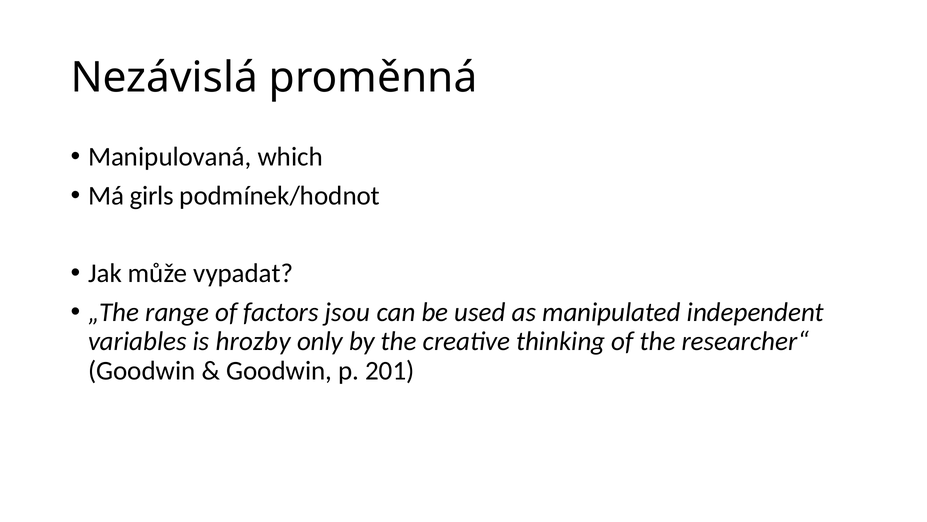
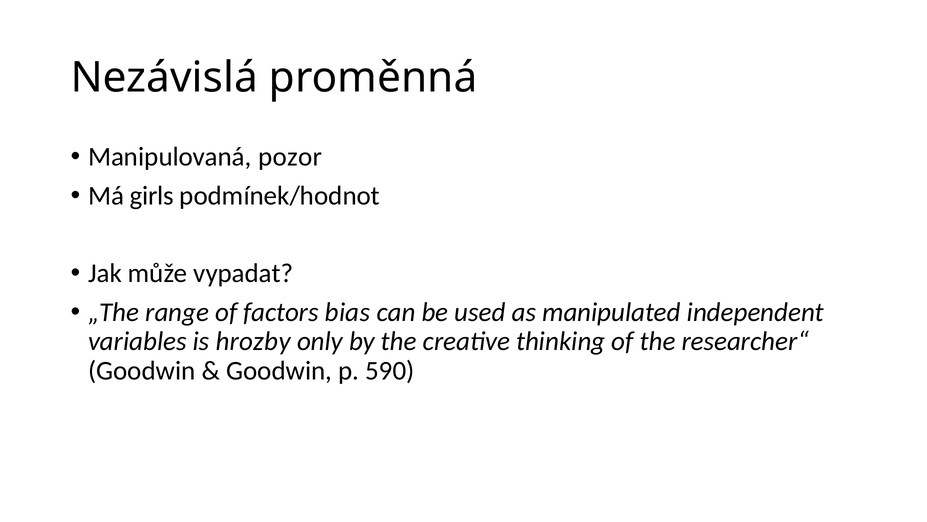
which: which -> pozor
jsou: jsou -> bias
201: 201 -> 590
